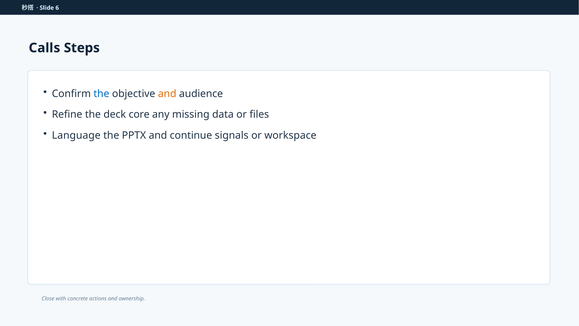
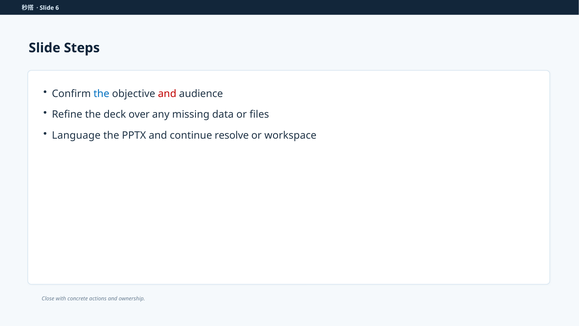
Calls at (44, 48): Calls -> Slide
and at (167, 94) colour: orange -> red
core: core -> over
signals: signals -> resolve
